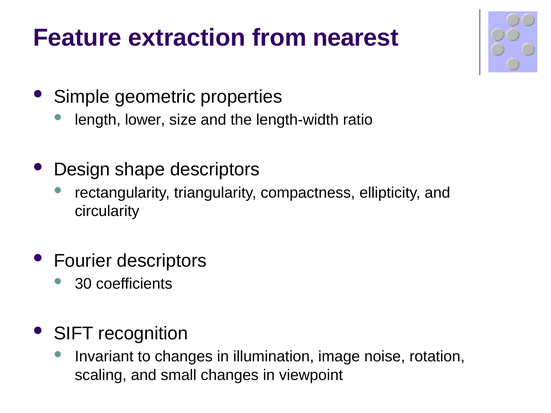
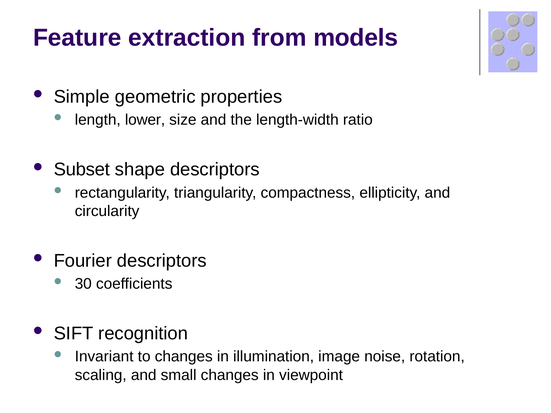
nearest: nearest -> models
Design: Design -> Subset
